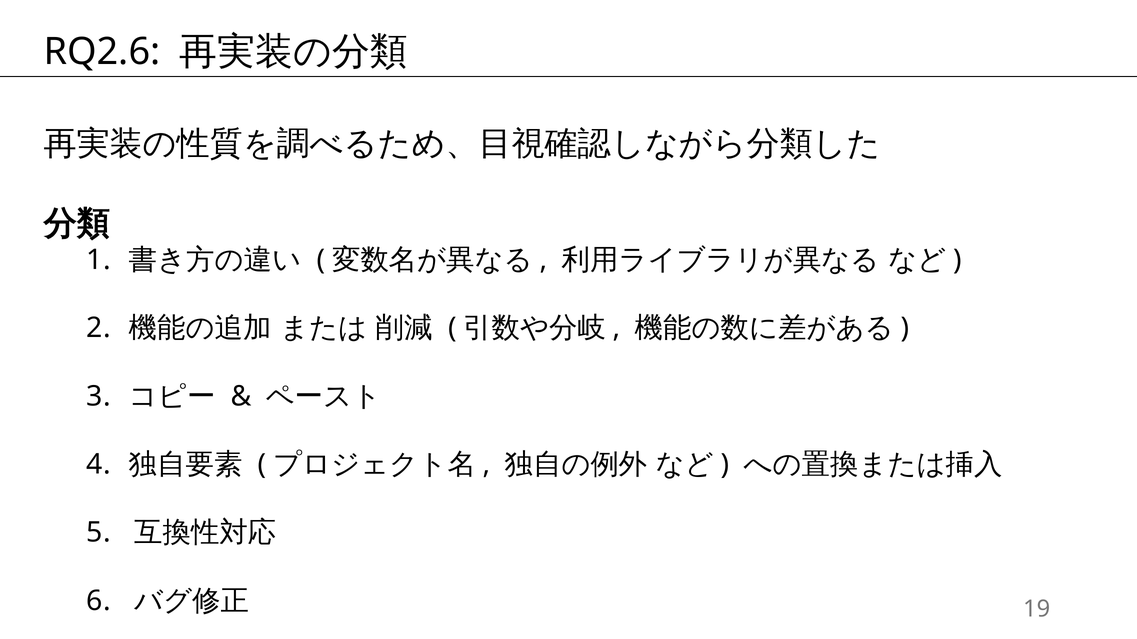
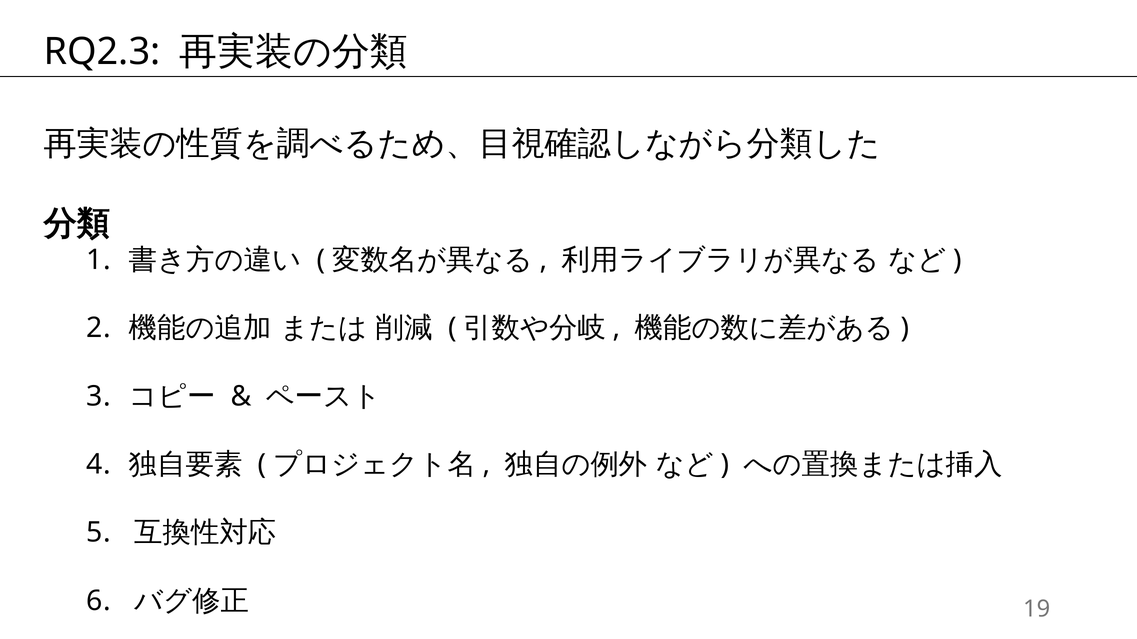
RQ2.6: RQ2.6 -> RQ2.3
